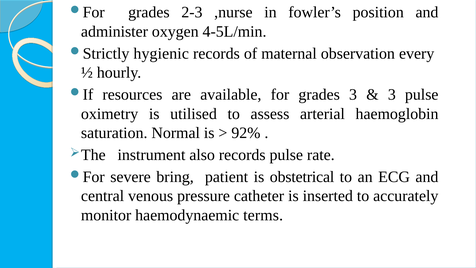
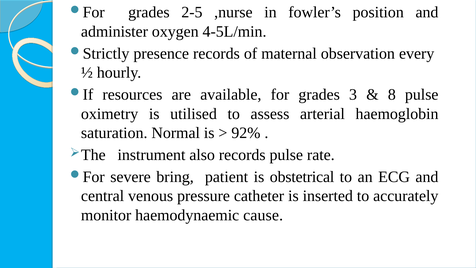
2-3: 2-3 -> 2-5
hygienic: hygienic -> presence
3 at (392, 95): 3 -> 8
terms: terms -> cause
